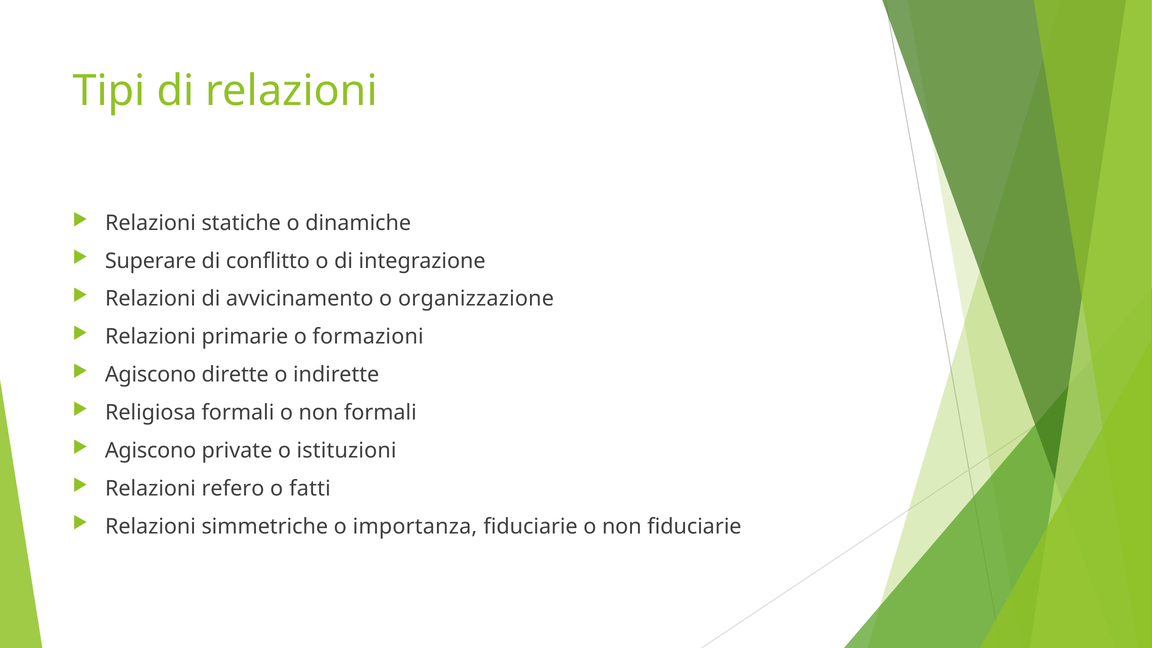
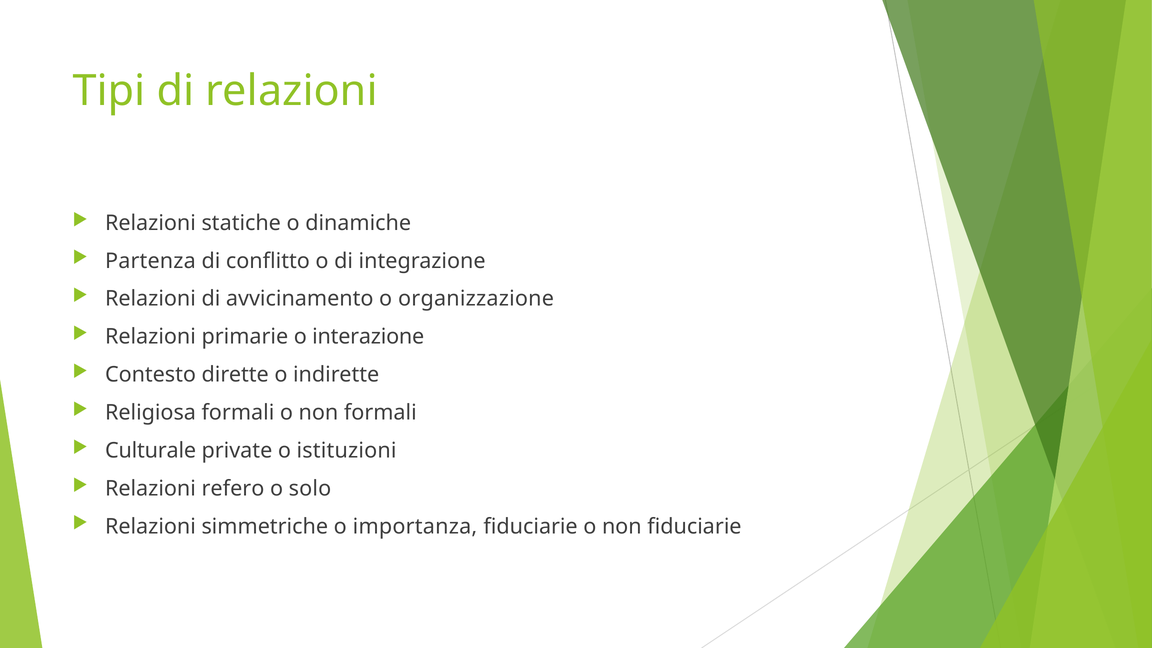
Superare: Superare -> Partenza
formazioni: formazioni -> interazione
Agiscono at (151, 375): Agiscono -> Contesto
Agiscono at (151, 451): Agiscono -> Culturale
fatti: fatti -> solo
